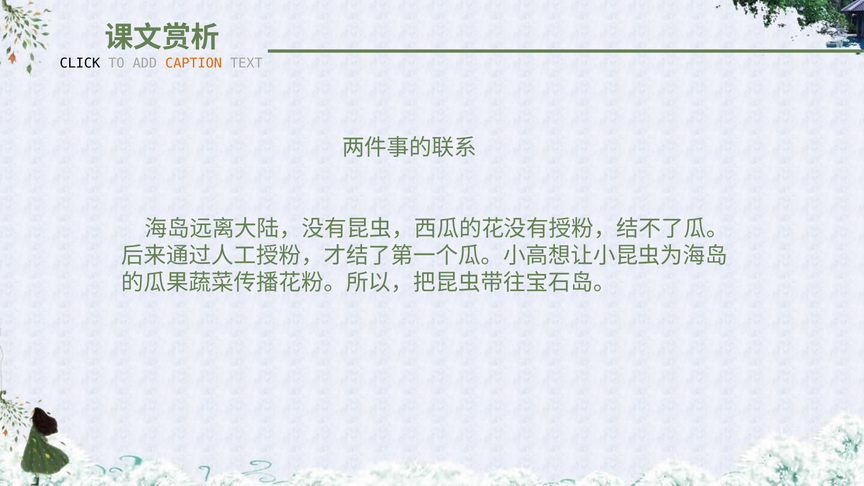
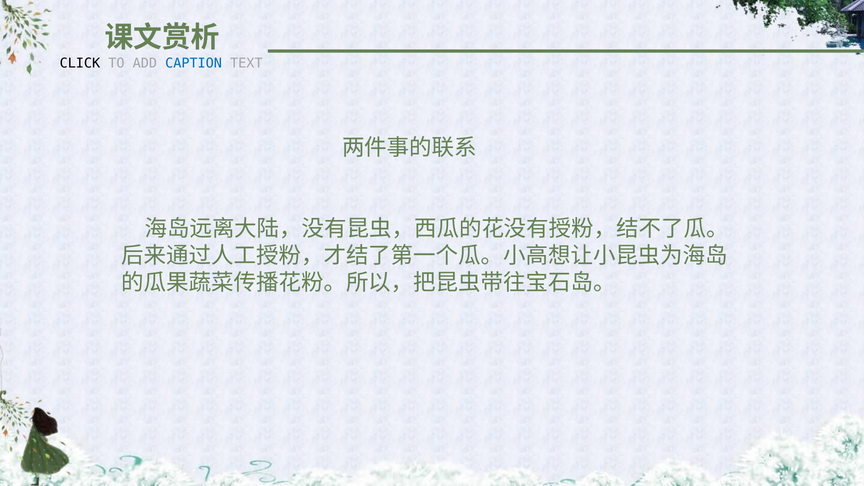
CAPTION colour: orange -> blue
